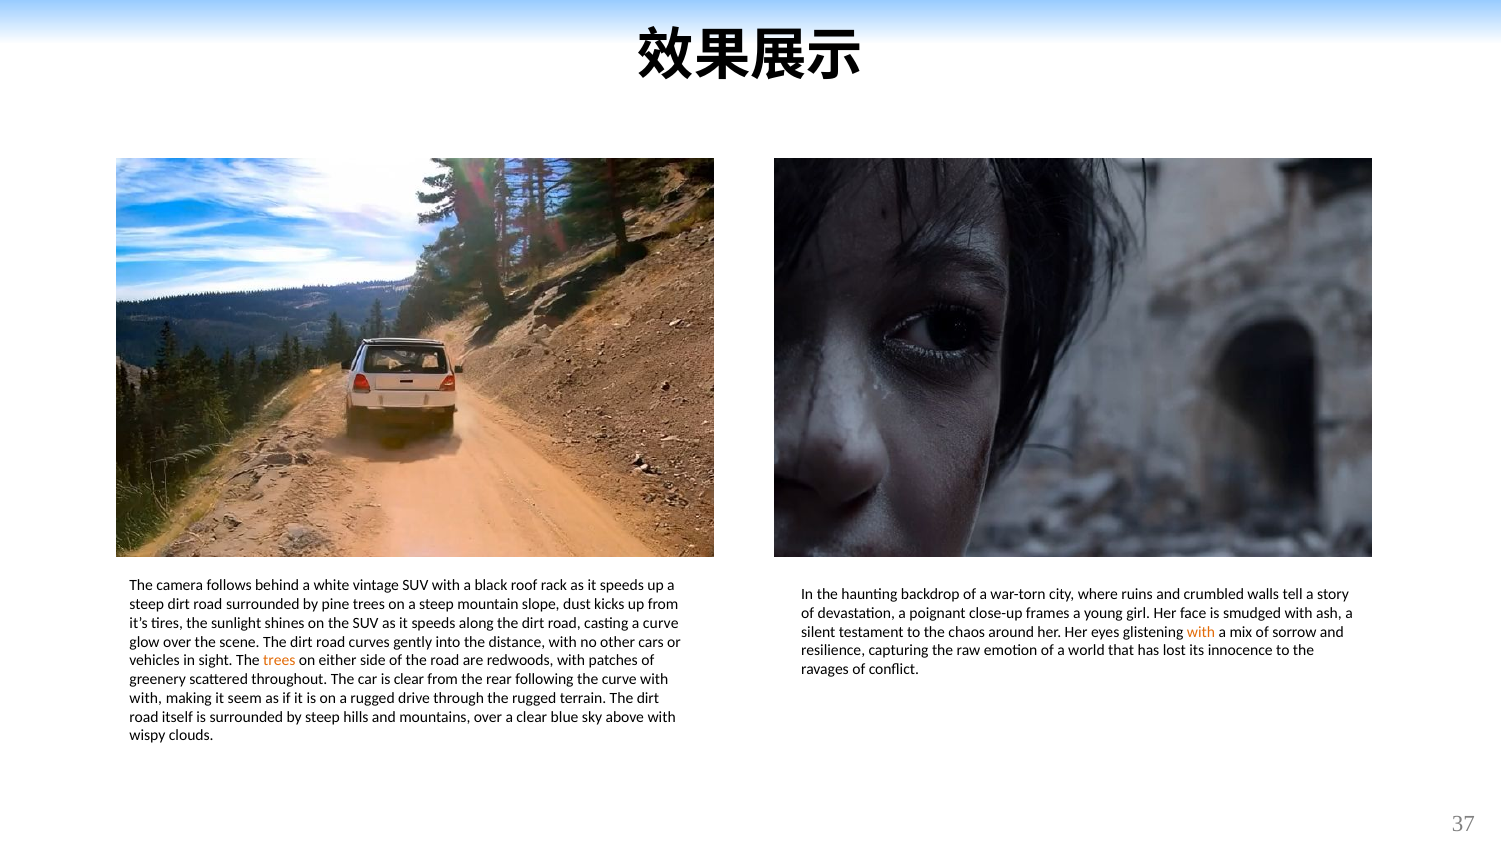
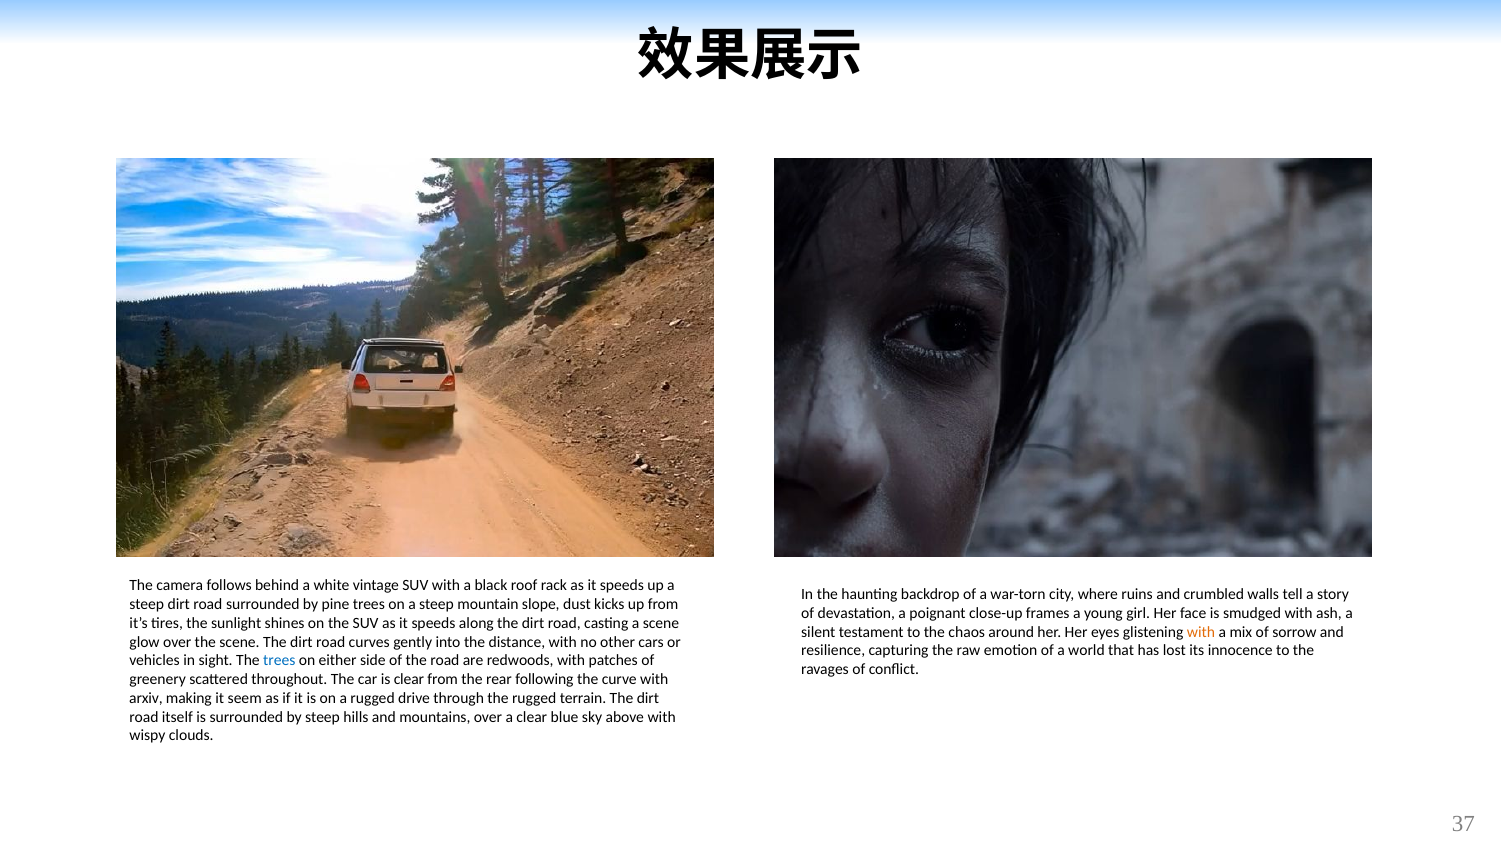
a curve: curve -> scene
trees at (279, 661) colour: orange -> blue
with at (146, 698): with -> arxiv
